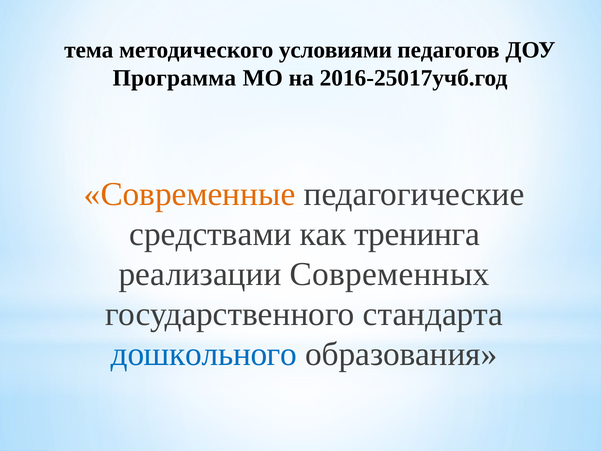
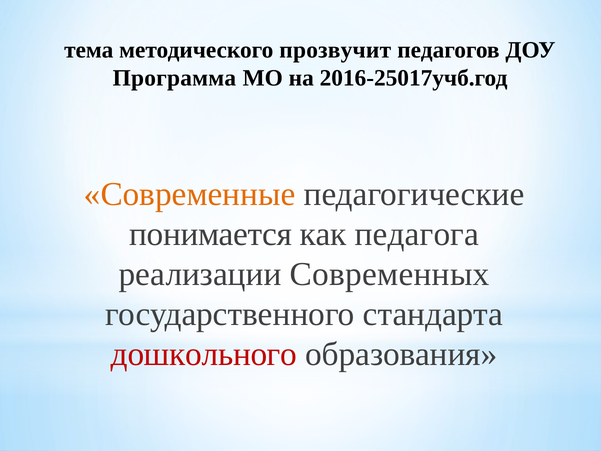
условиями: условиями -> прозвучит
средствами: средствами -> понимается
тренинга: тренинга -> педагога
дошкольного colour: blue -> red
